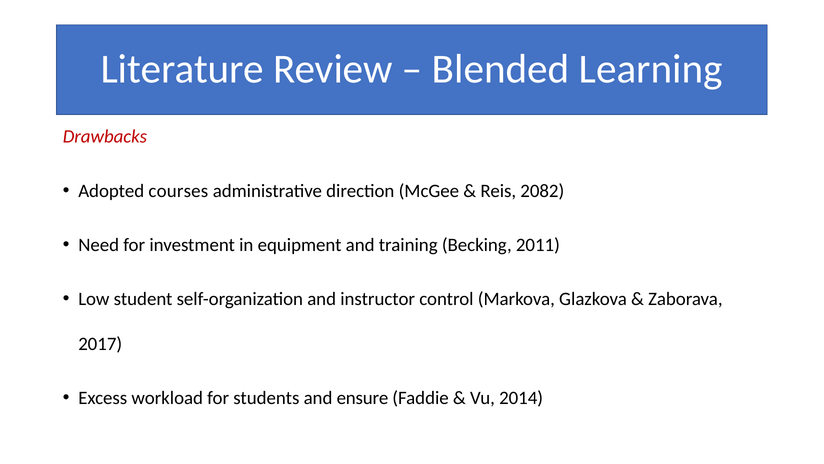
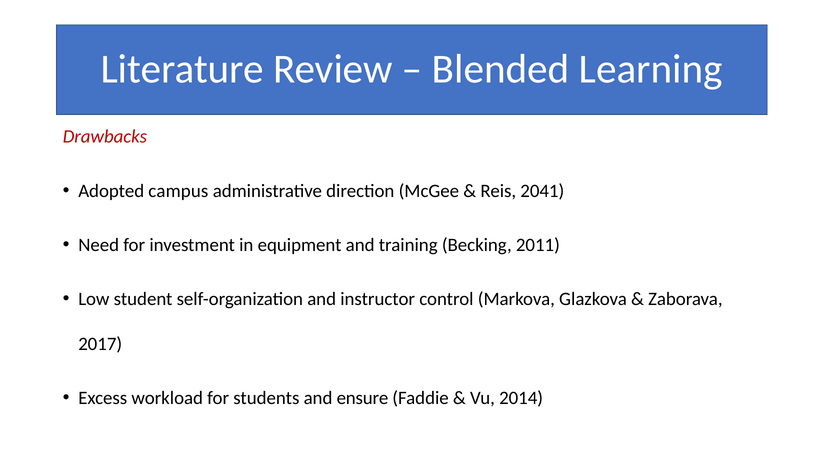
courses: courses -> campus
2082: 2082 -> 2041
